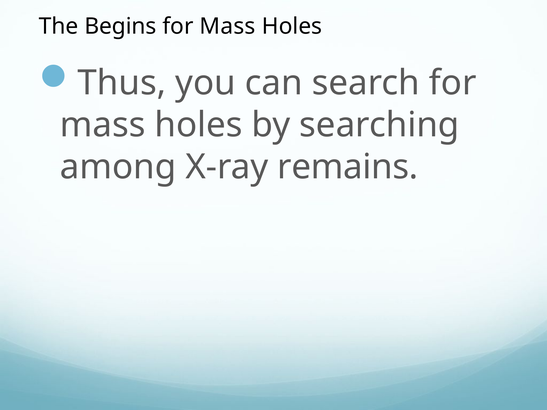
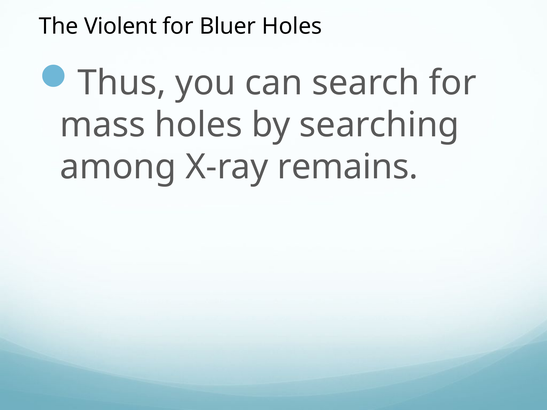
Begins: Begins -> Violent
Mass at (228, 26): Mass -> Bluer
